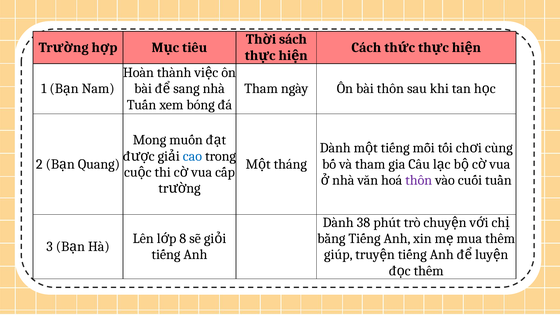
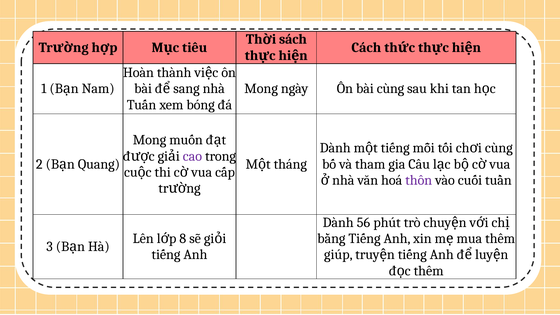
Tham at (261, 89): Tham -> Mong
bài thôn: thôn -> cùng
cao colour: blue -> purple
38: 38 -> 56
